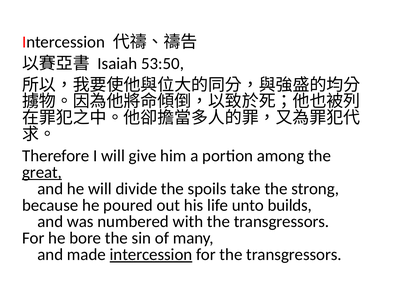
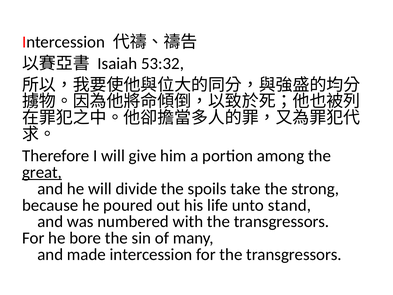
53:50: 53:50 -> 53:32
builds: builds -> stand
intercession at (151, 254) underline: present -> none
